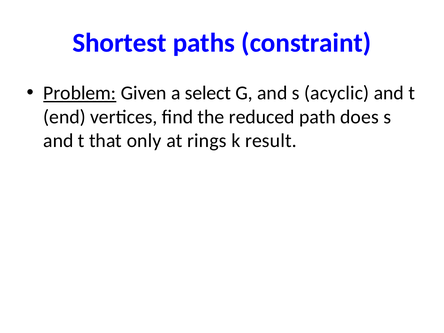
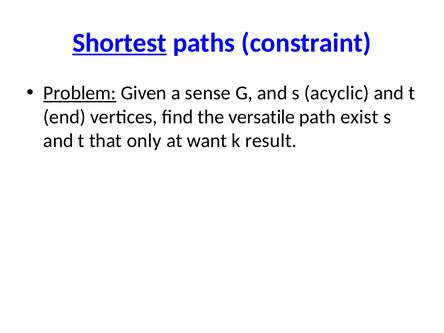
Shortest underline: none -> present
select: select -> sense
reduced: reduced -> versatile
does: does -> exist
rings: rings -> want
